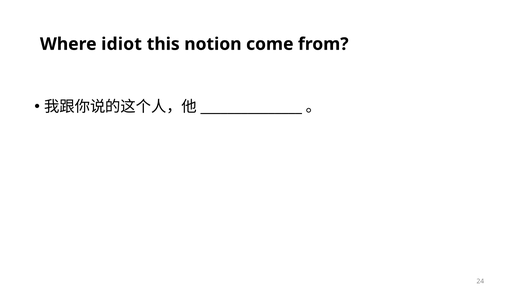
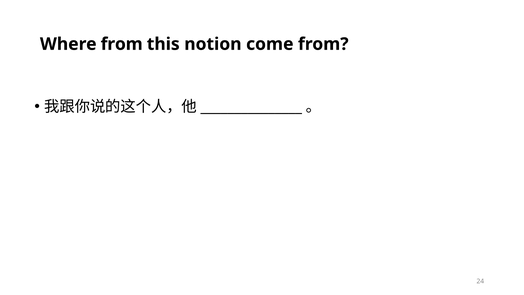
Where idiot: idiot -> from
